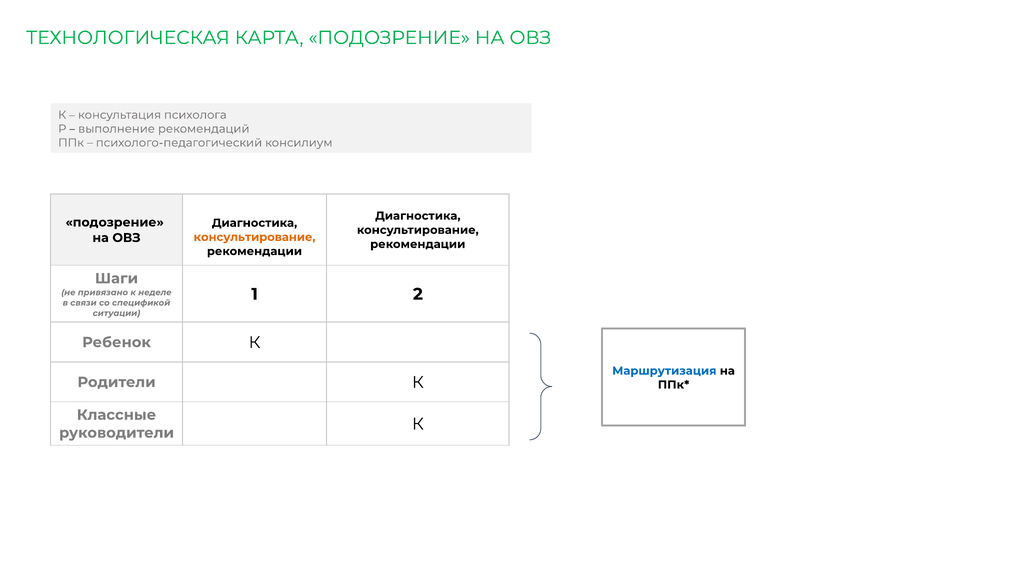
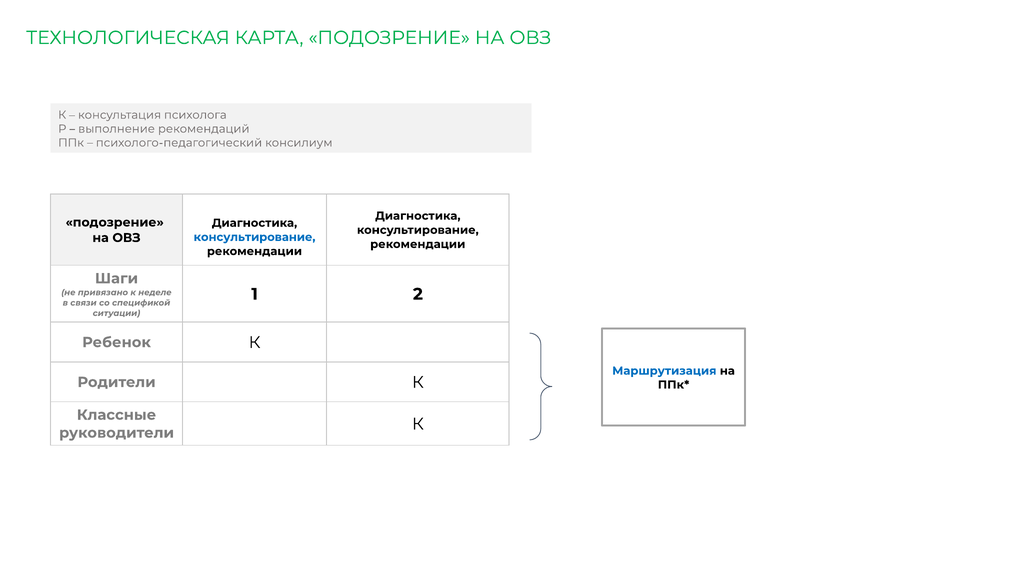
консультирование at (255, 237) colour: orange -> blue
